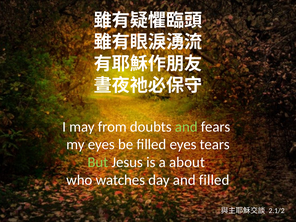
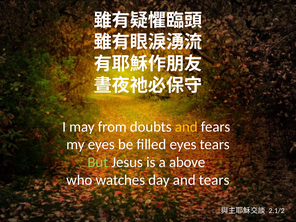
and at (186, 127) colour: light green -> yellow
about: about -> above
and filled: filled -> tears
